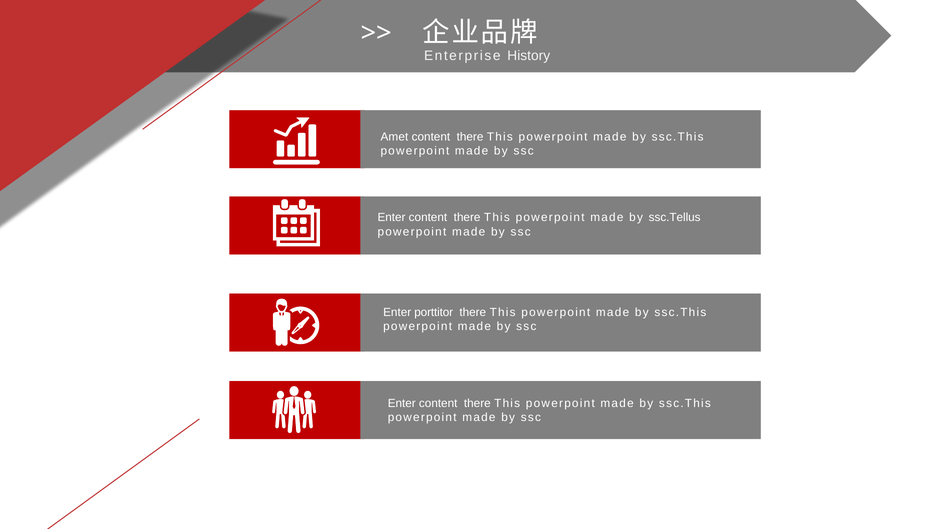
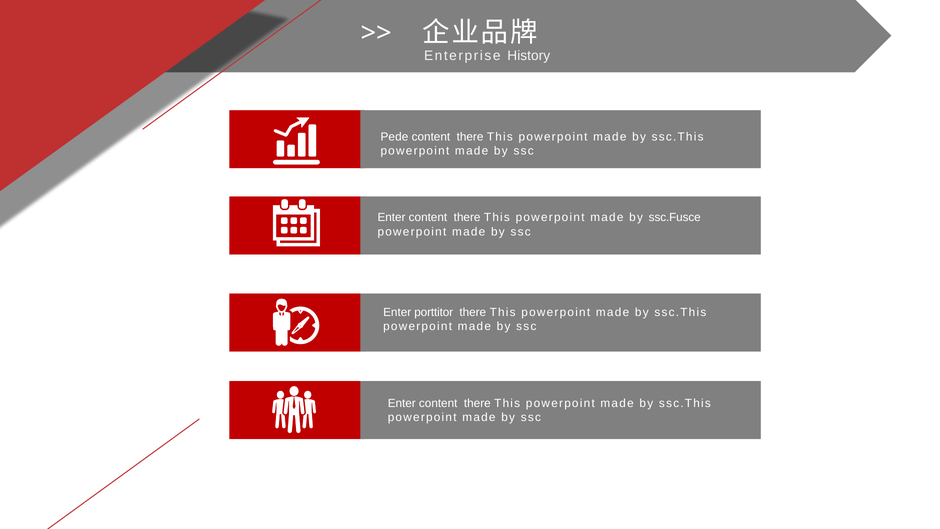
Amet: Amet -> Pede
ssc.Tellus: ssc.Tellus -> ssc.Fusce
